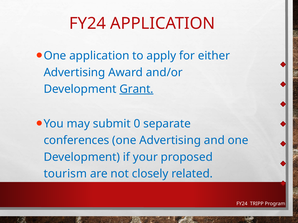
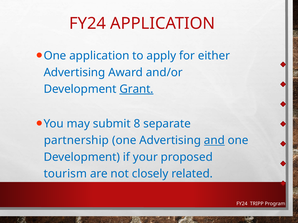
0: 0 -> 8
conferences: conferences -> partnership
and underline: none -> present
